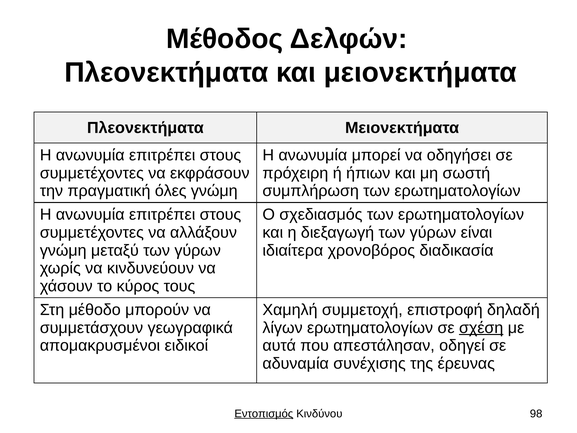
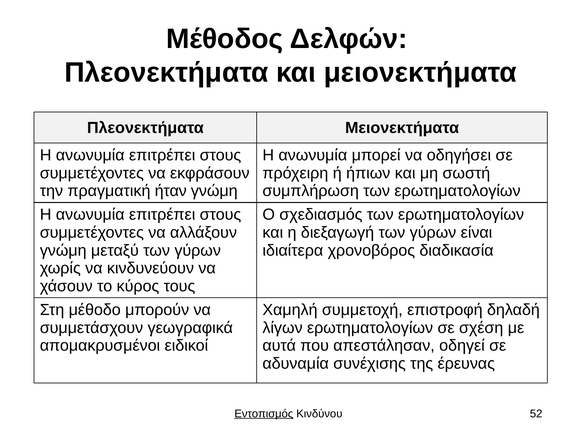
όλες: όλες -> ήταν
σχέση underline: present -> none
98: 98 -> 52
